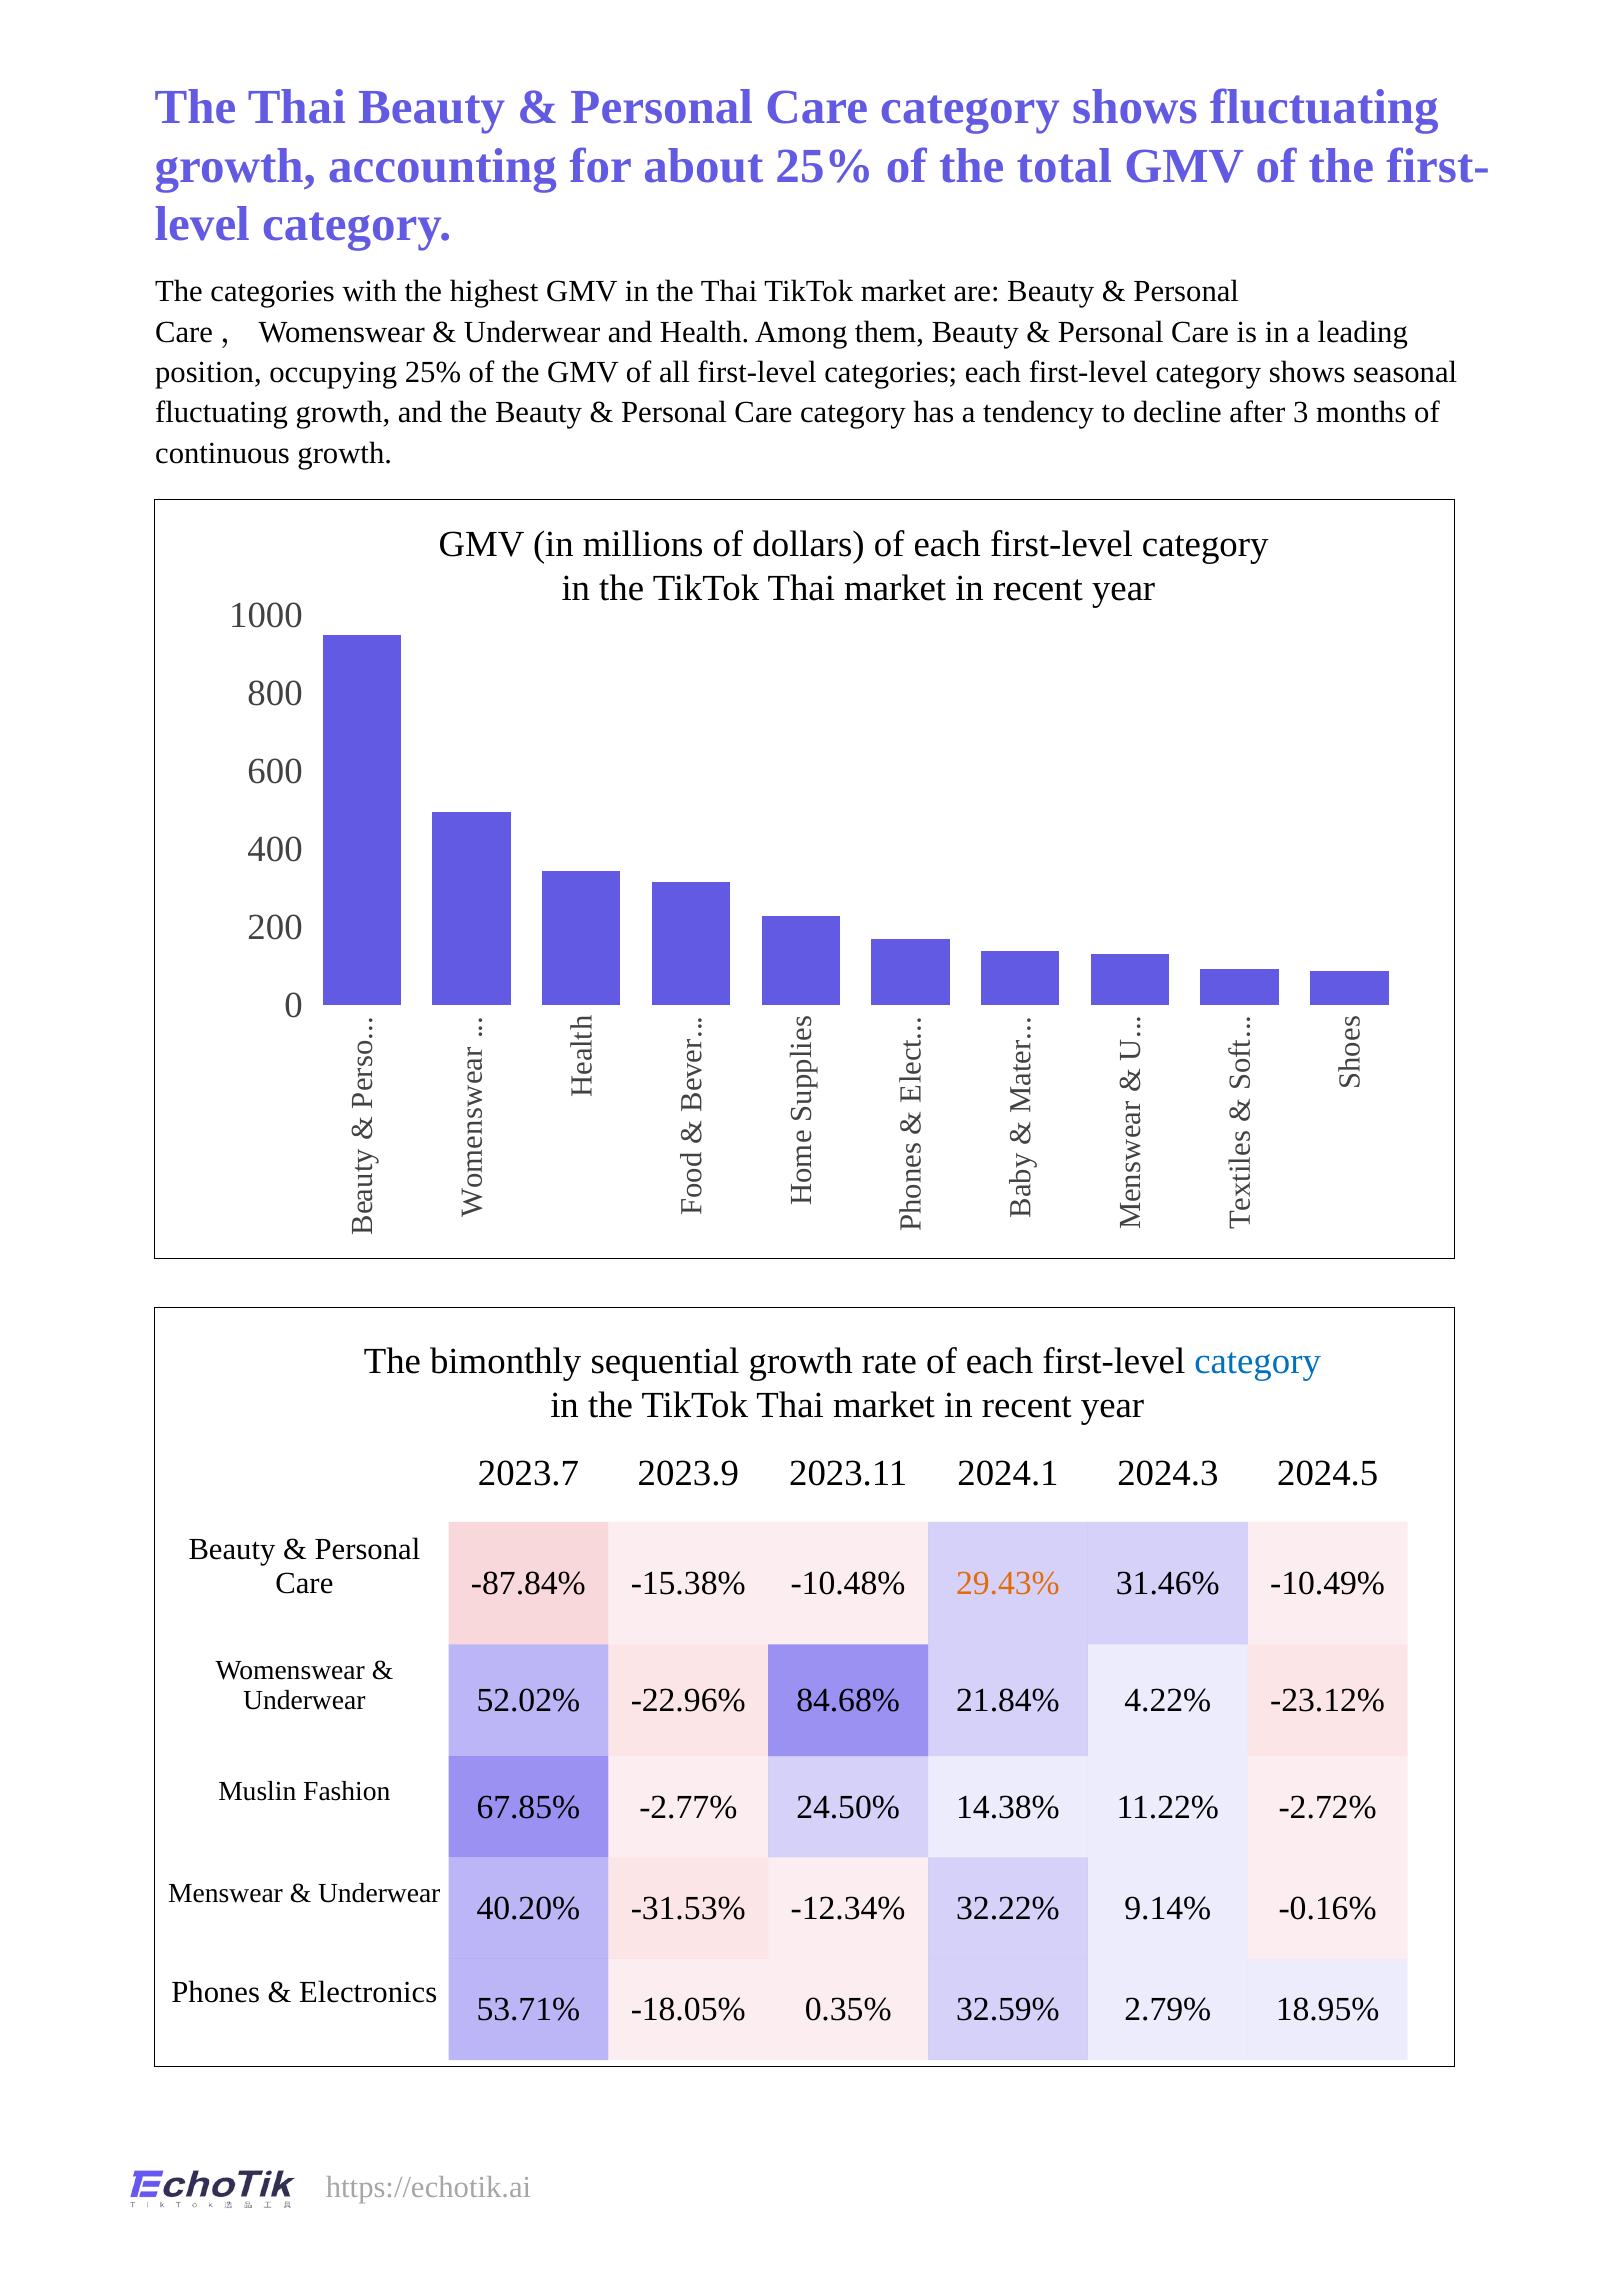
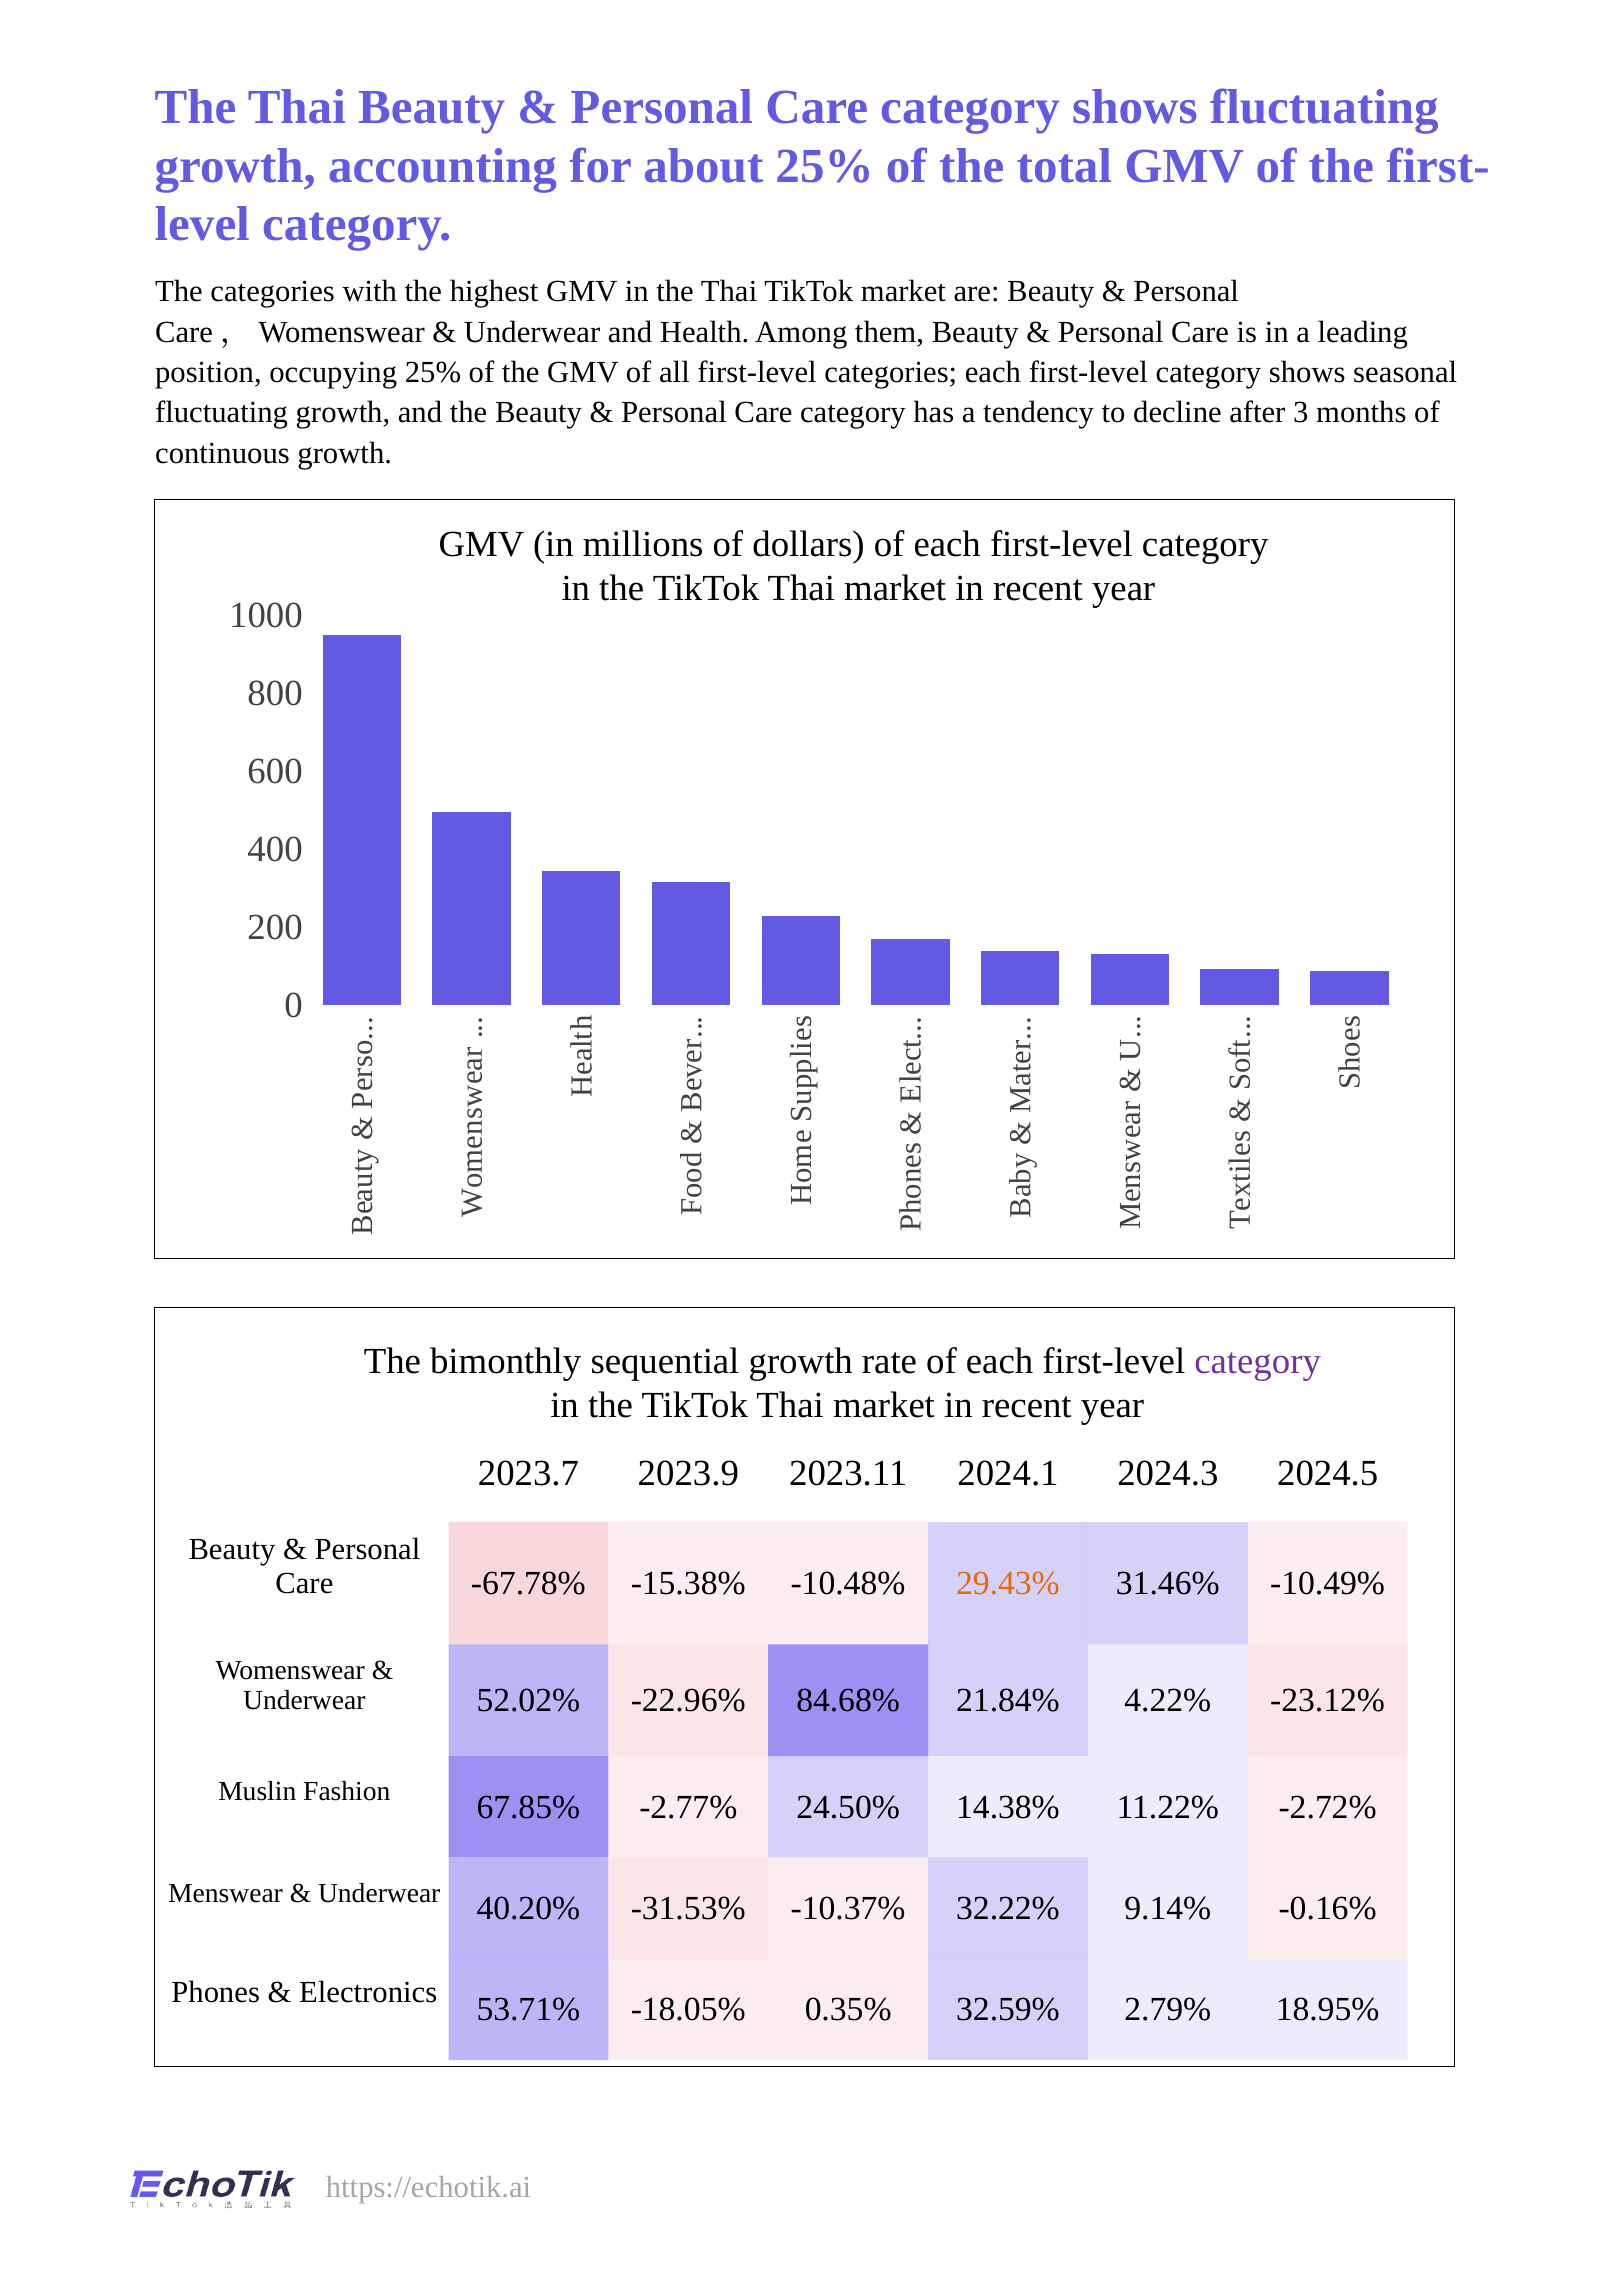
category at (1258, 1362) colour: blue -> purple
-87.84%: -87.84% -> -67.78%
-12.34%: -12.34% -> -10.37%
